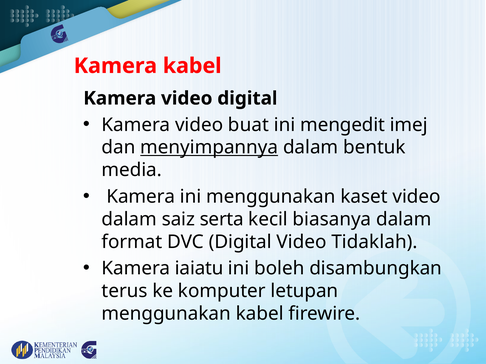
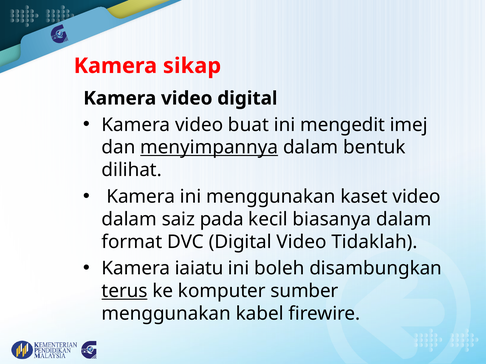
Kamera kabel: kabel -> sikap
media: media -> dilihat
serta: serta -> pada
terus underline: none -> present
letupan: letupan -> sumber
